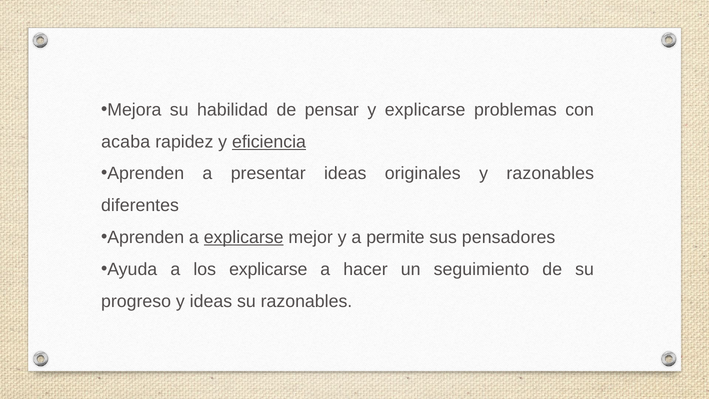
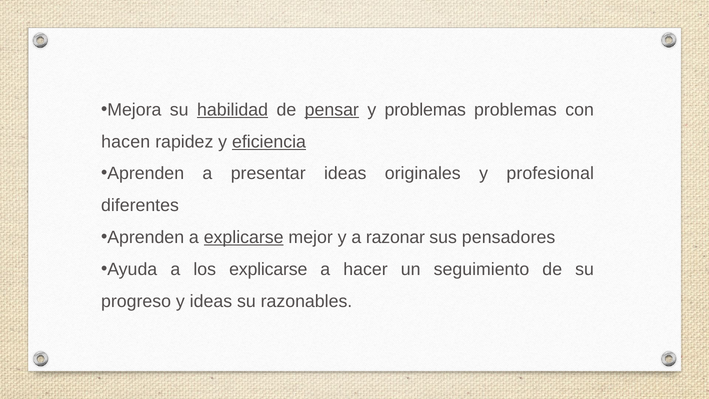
habilidad underline: none -> present
pensar underline: none -> present
y explicarse: explicarse -> problemas
acaba: acaba -> hacen
y razonables: razonables -> profesional
permite: permite -> razonar
